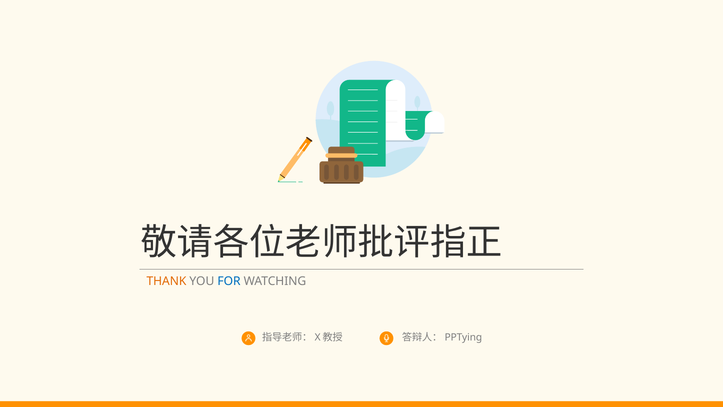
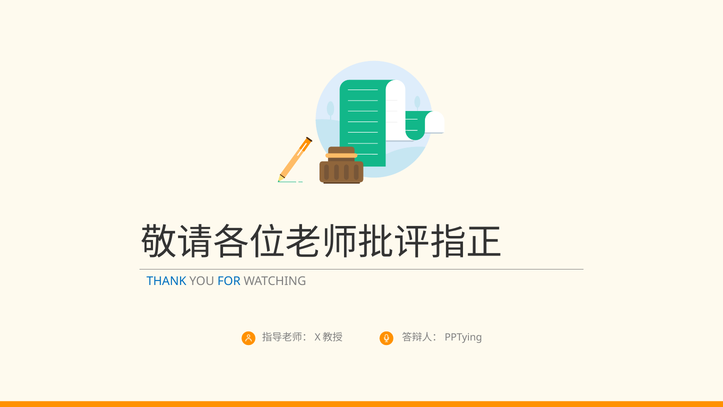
THANK colour: orange -> blue
